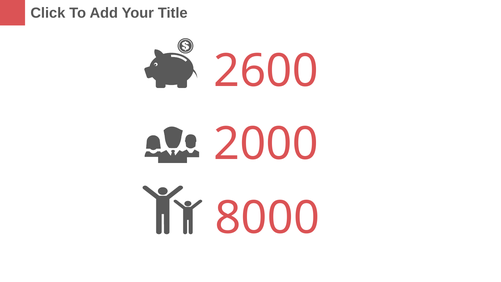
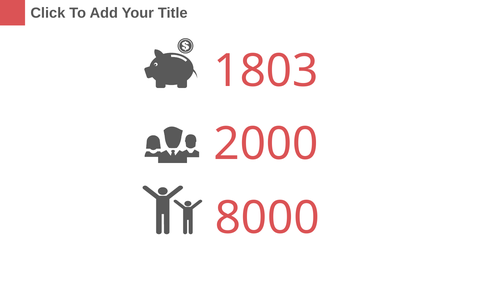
2600: 2600 -> 1803
